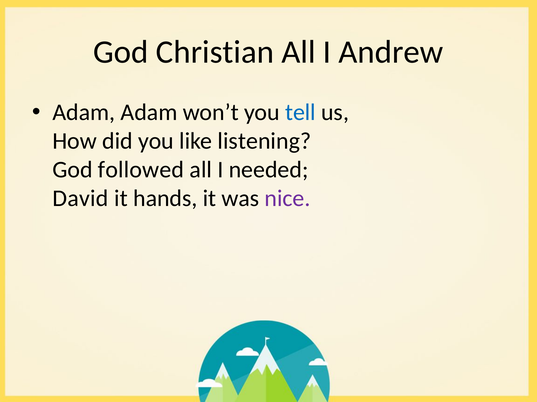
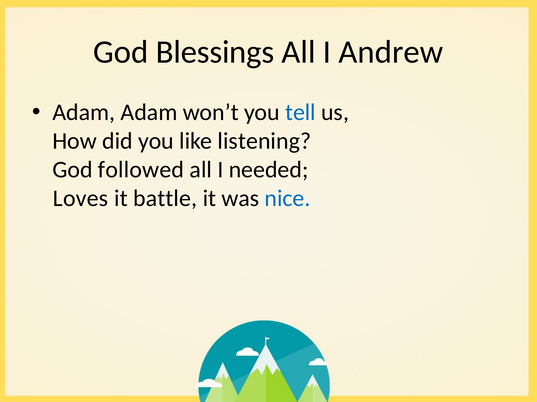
Christian: Christian -> Blessings
David: David -> Loves
hands: hands -> battle
nice colour: purple -> blue
